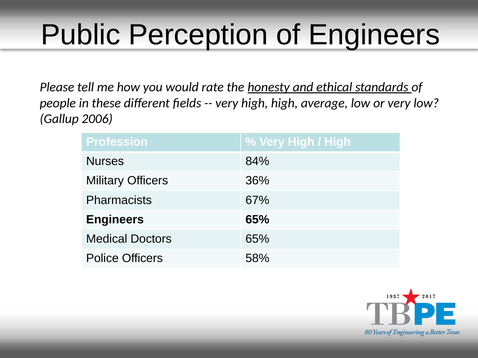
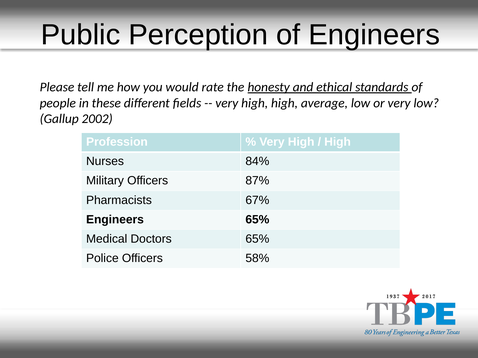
2006: 2006 -> 2002
36%: 36% -> 87%
